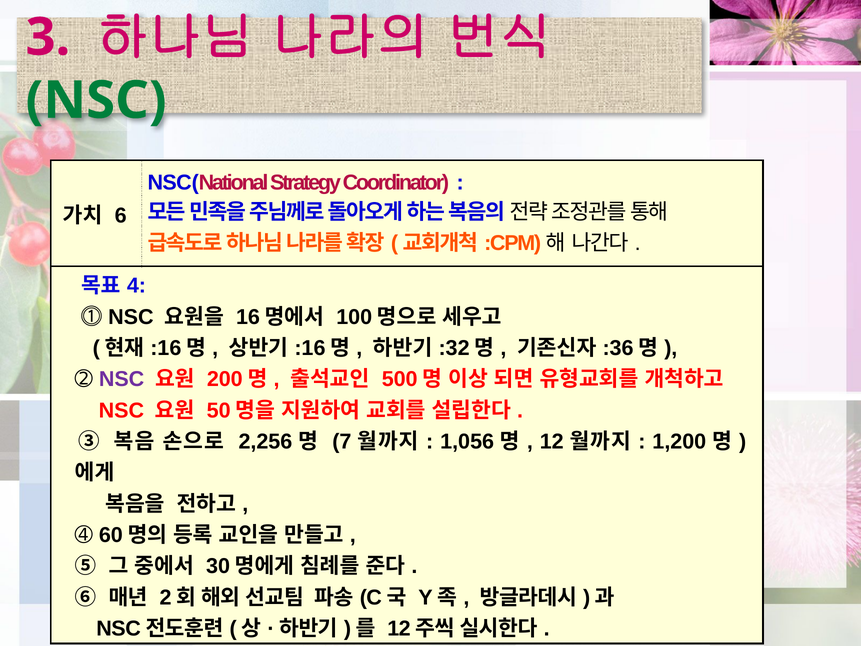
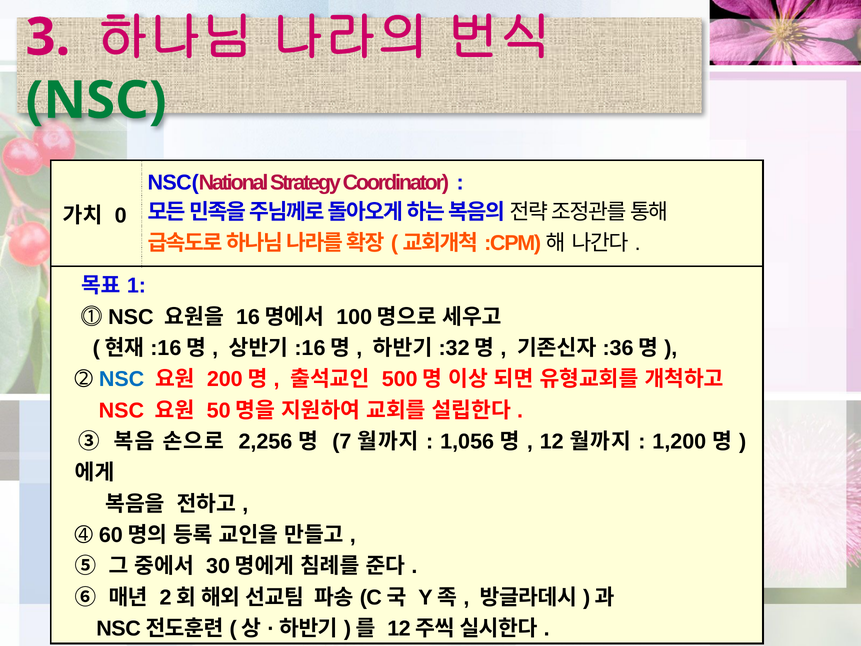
6: 6 -> 0
4: 4 -> 1
NSC at (122, 379) colour: purple -> blue
